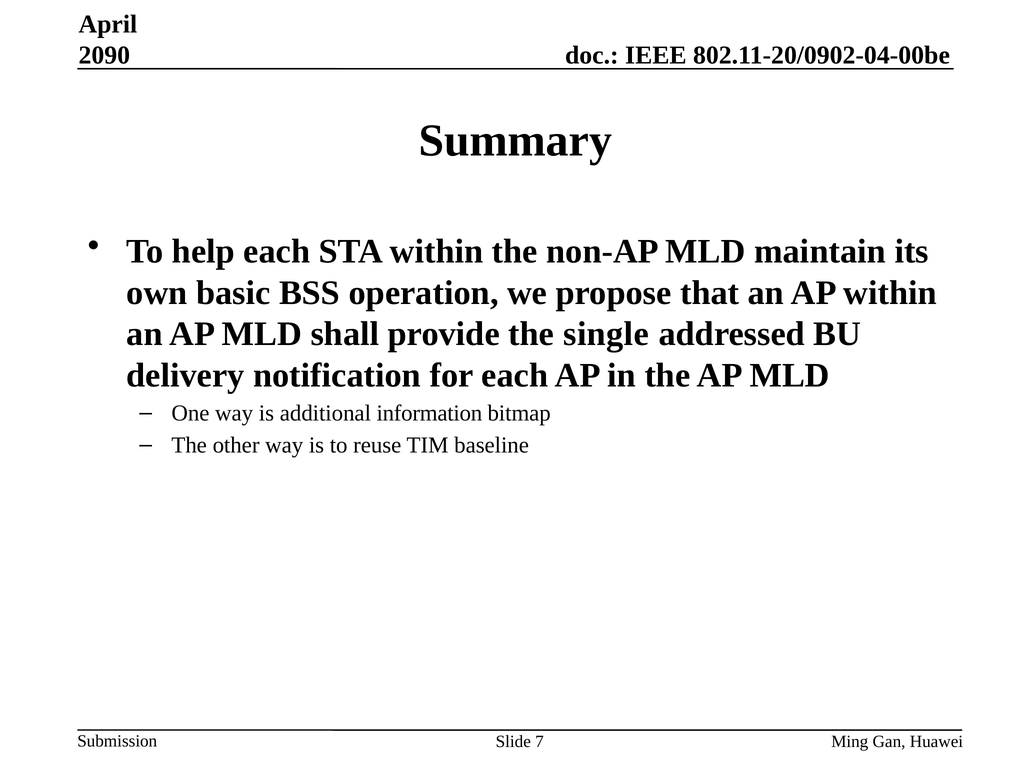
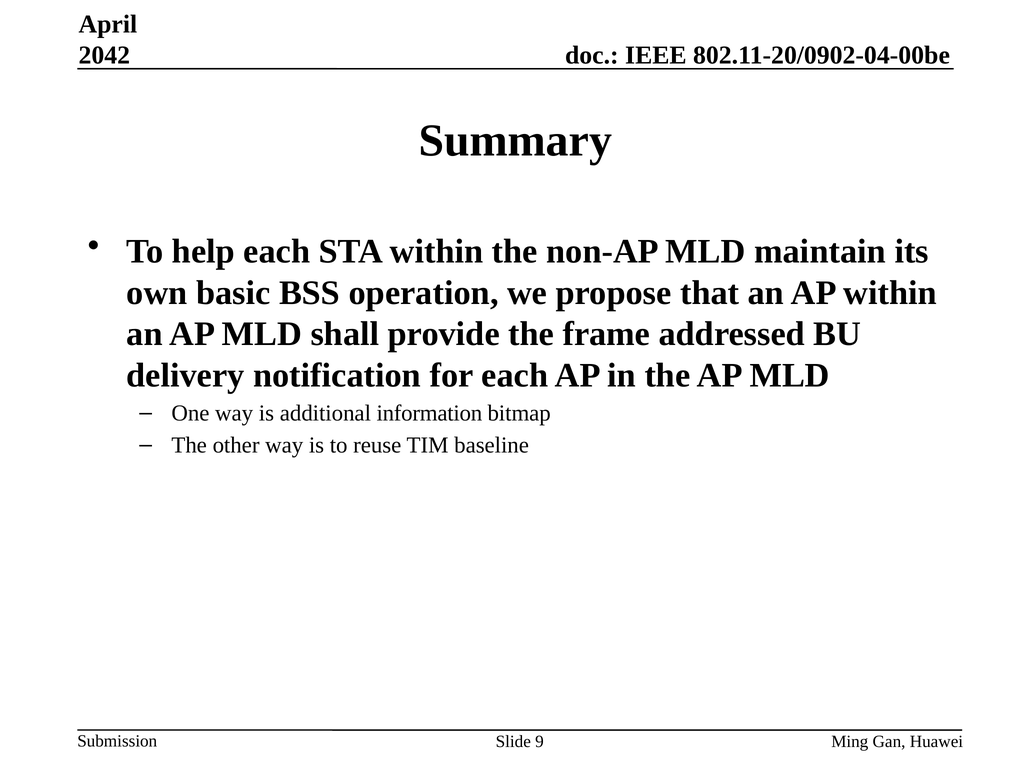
2090: 2090 -> 2042
single: single -> frame
7: 7 -> 9
